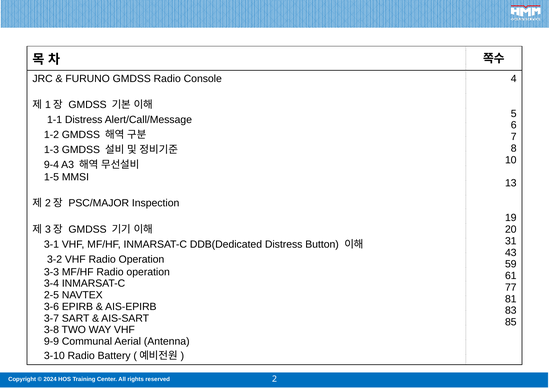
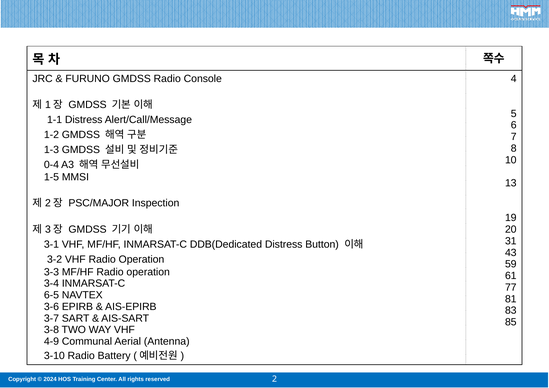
9-4: 9-4 -> 0-4
2-5: 2-5 -> 6-5
9-9: 9-9 -> 4-9
